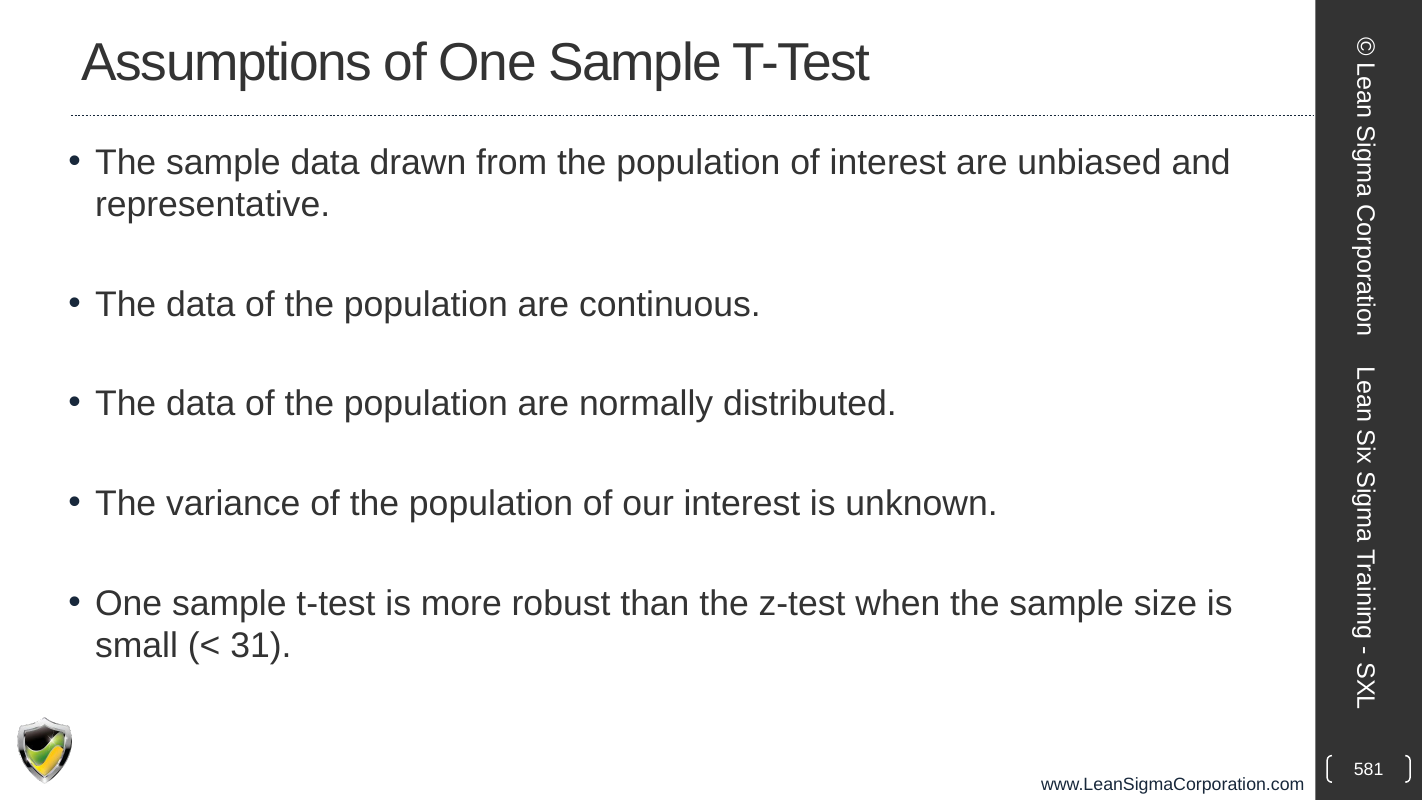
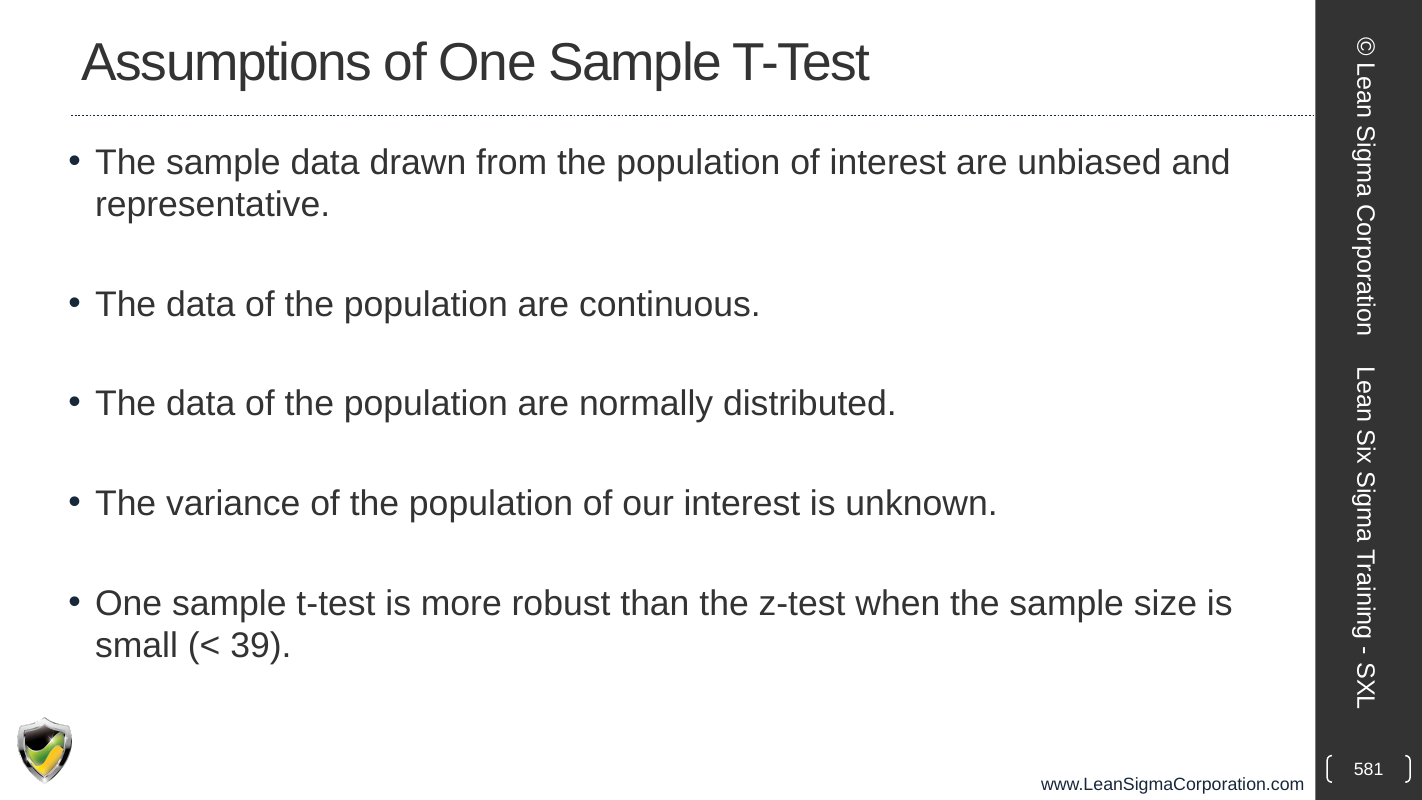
31: 31 -> 39
